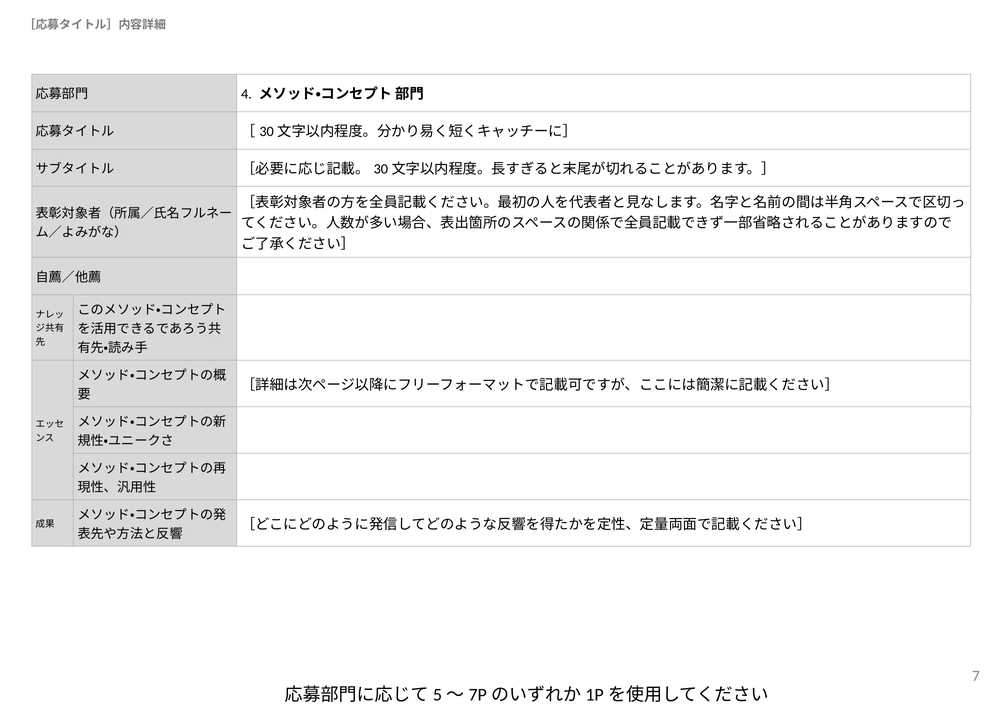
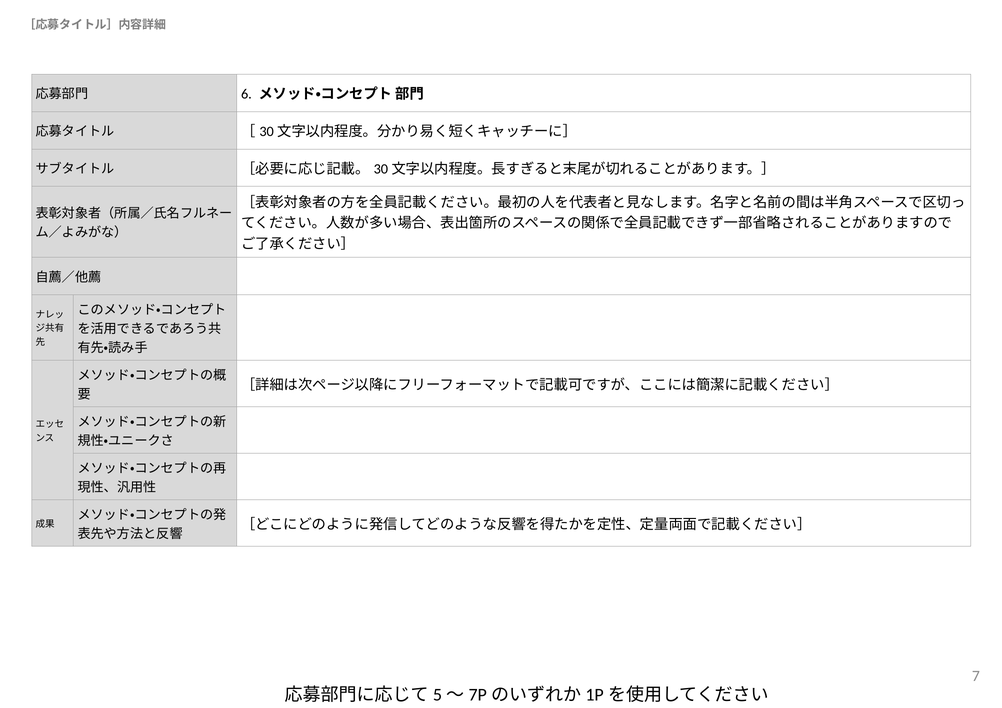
4: 4 -> 6
